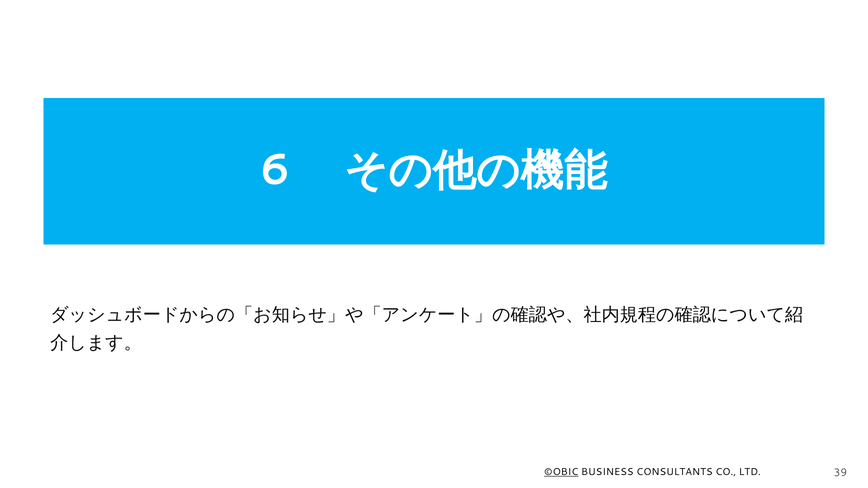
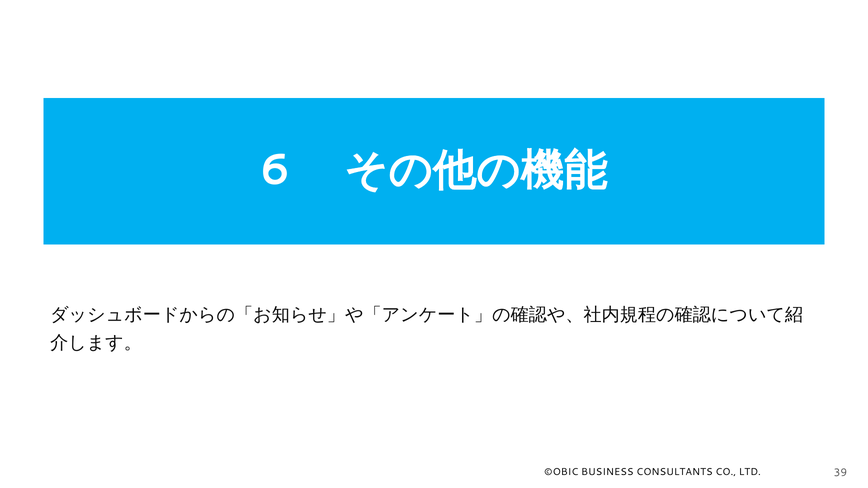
©OBIC underline: present -> none
